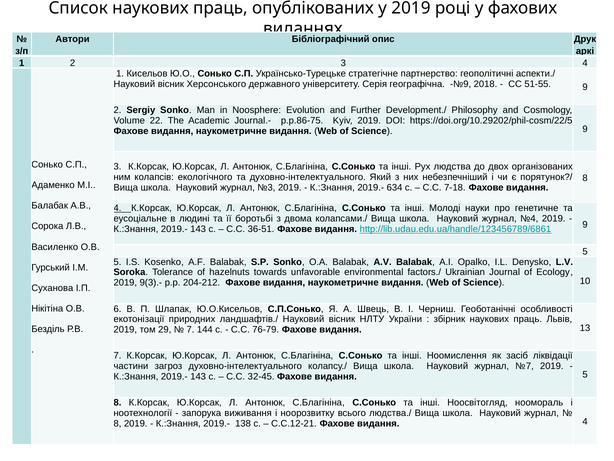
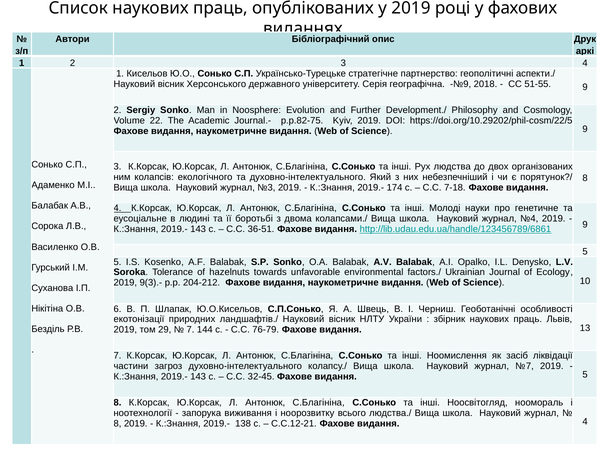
р.р.86-75: р.р.86-75 -> р.р.82-75
634: 634 -> 174
